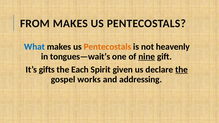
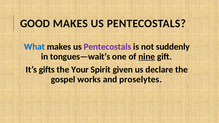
FROM: FROM -> GOOD
Pentecostals at (107, 47) colour: orange -> purple
heavenly: heavenly -> suddenly
Each: Each -> Your
the at (182, 70) underline: present -> none
addressing: addressing -> proselytes
